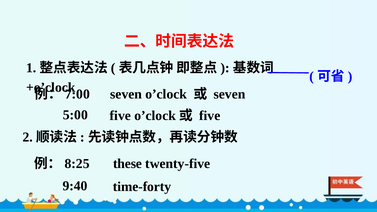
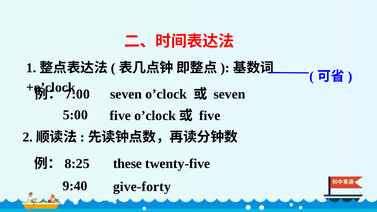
time-forty: time-forty -> give-forty
